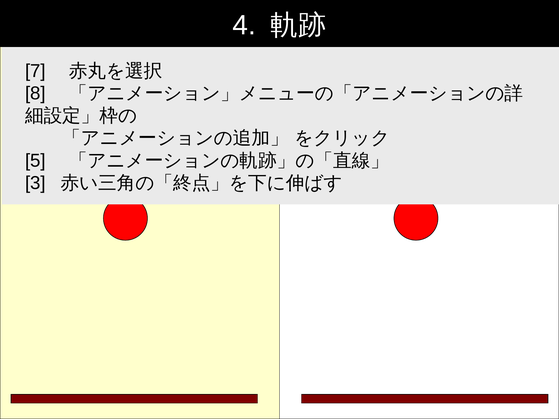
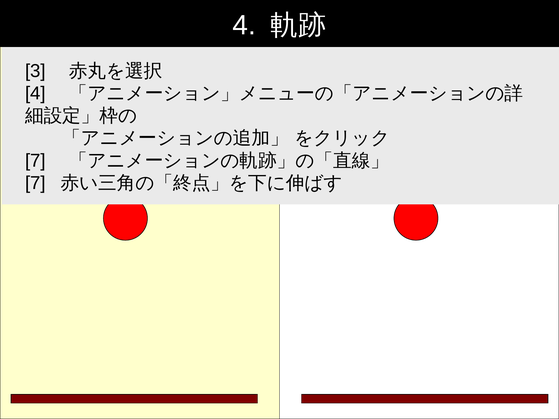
7: 7 -> 3
8 at (35, 94): 8 -> 4
5 at (35, 161): 5 -> 7
3 at (35, 183): 3 -> 7
